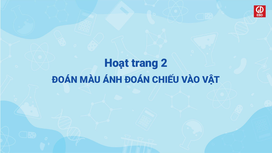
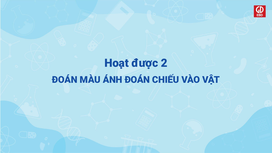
trang: trang -> được
